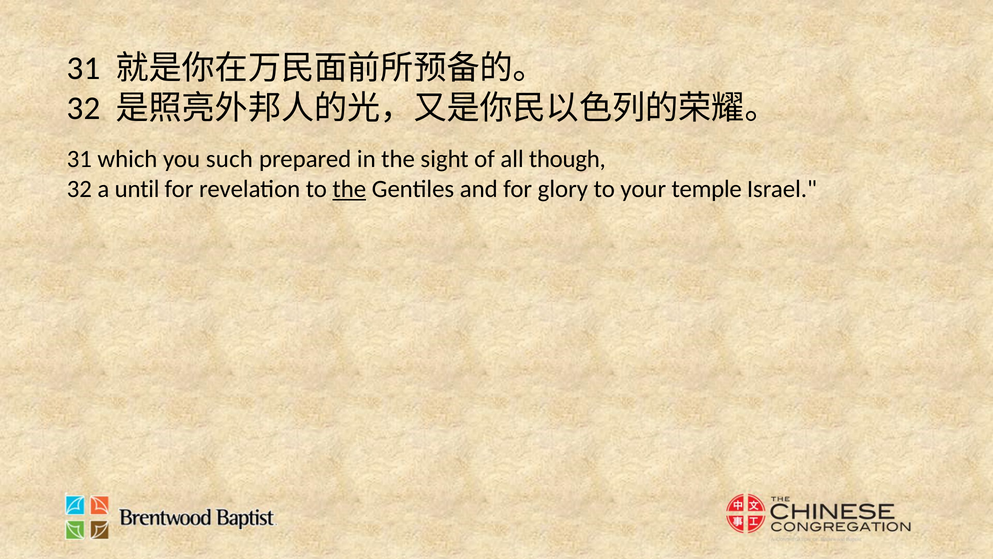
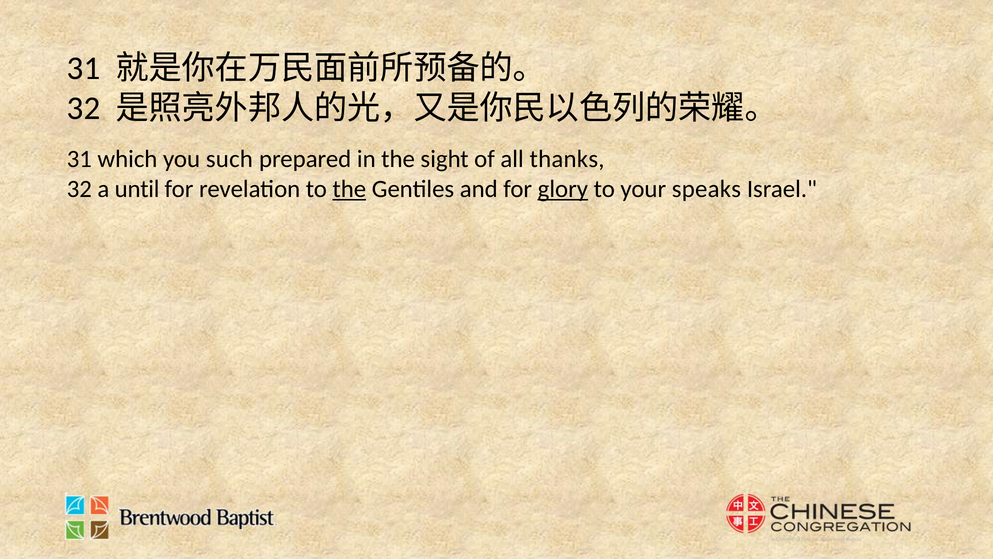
though: though -> thanks
glory underline: none -> present
temple: temple -> speaks
